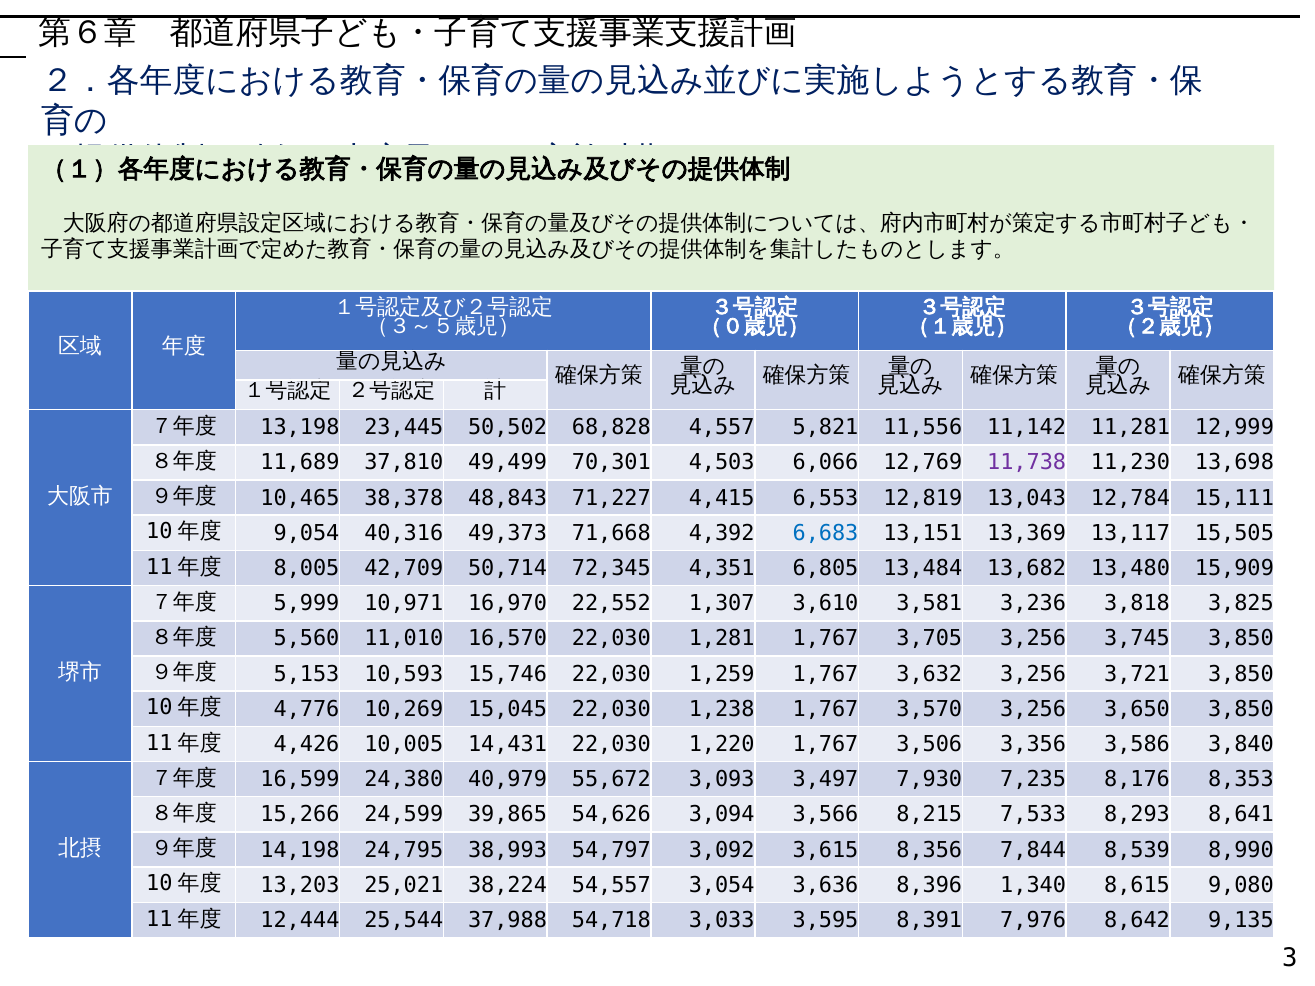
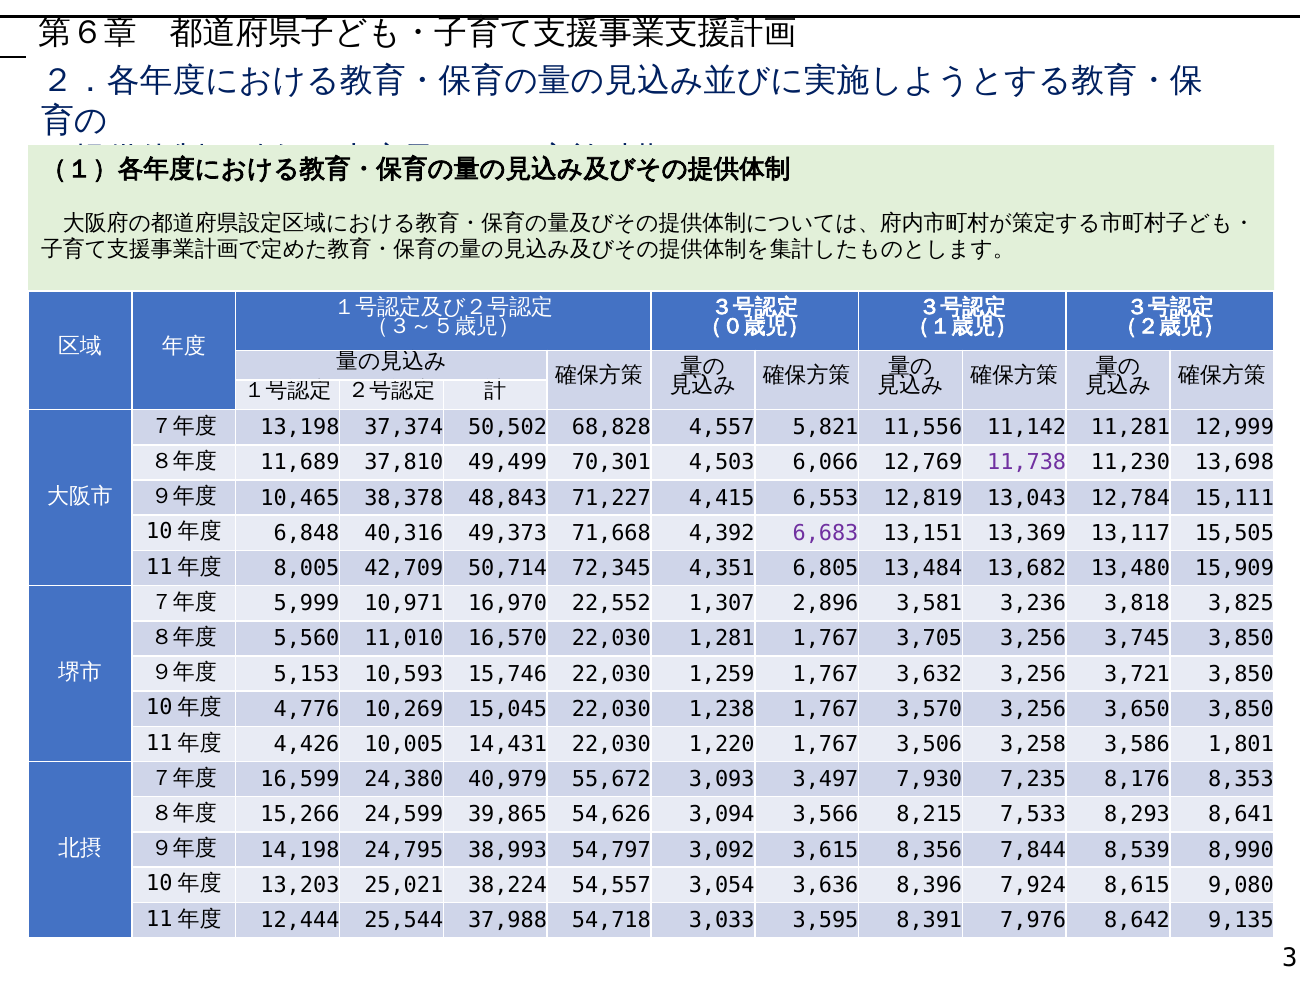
23,445: 23,445 -> 37,374
9,054: 9,054 -> 6,848
6,683 colour: blue -> purple
3,610: 3,610 -> 2,896
3,356: 3,356 -> 3,258
3,840: 3,840 -> 1,801
1,340: 1,340 -> 7,924
